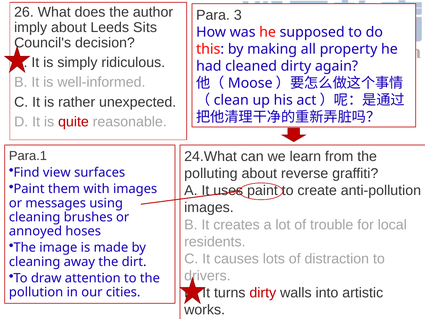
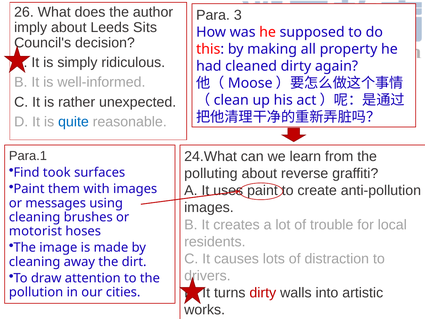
quite colour: red -> blue
view: view -> took
annoyed: annoyed -> motorist
